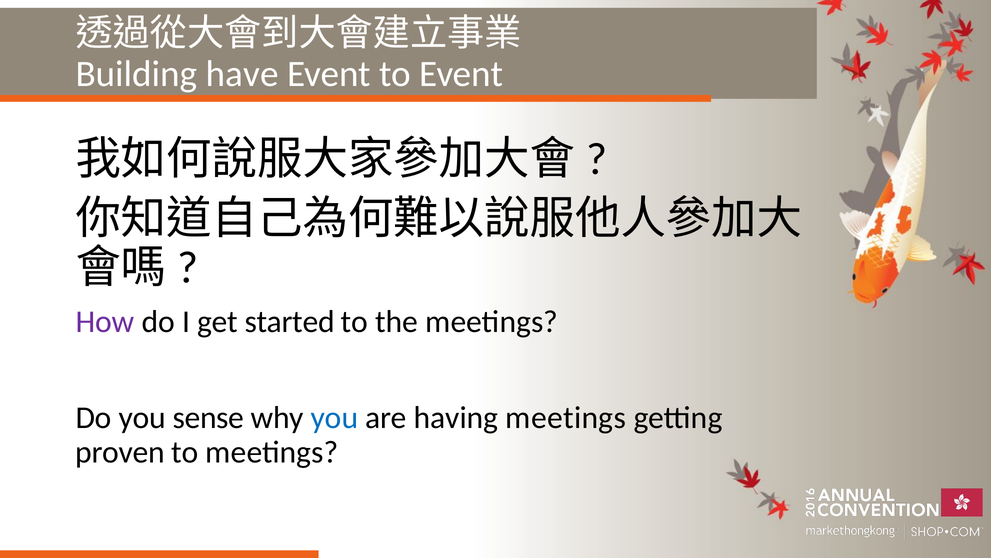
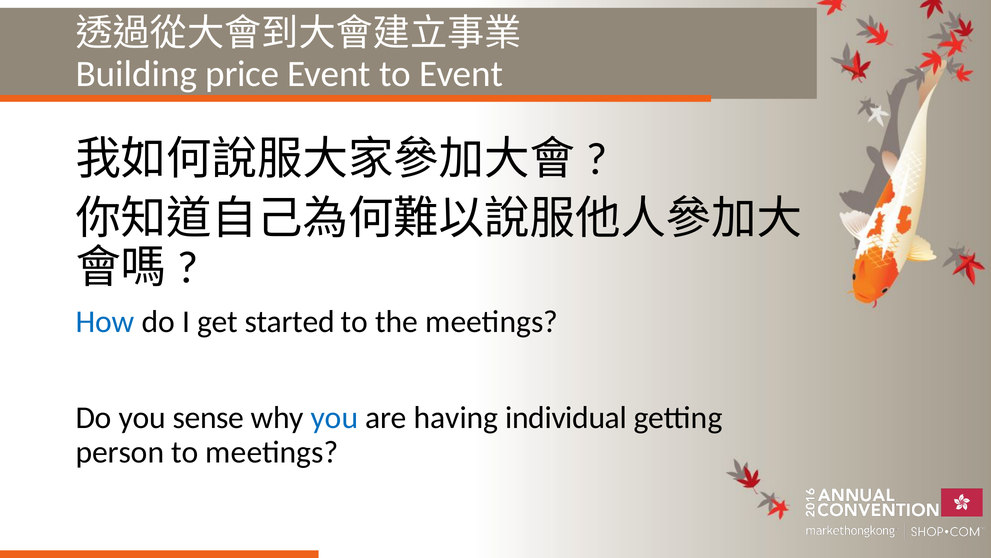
have: have -> price
How colour: purple -> blue
having meetings: meetings -> individual
proven: proven -> person
